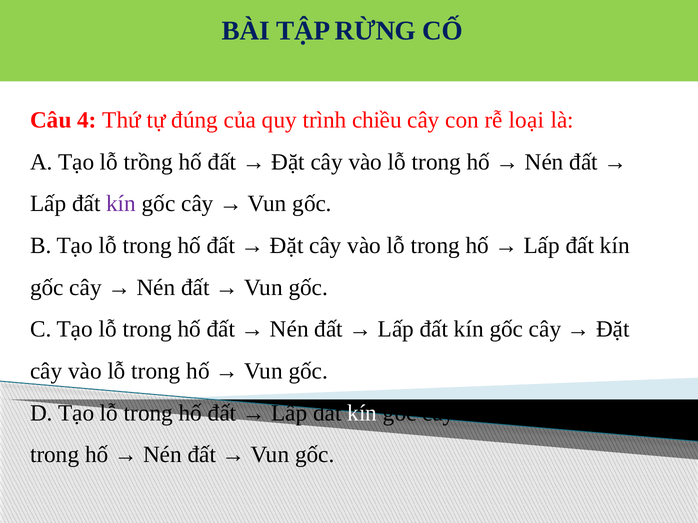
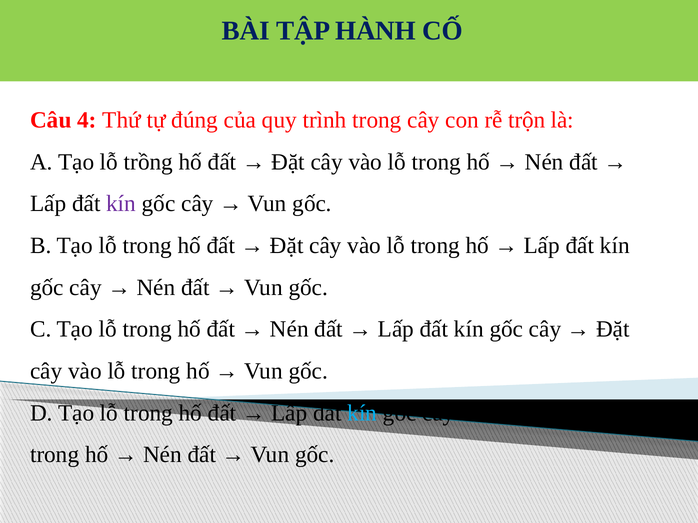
RỪNG: RỪNG -> HÀNH
trình chiều: chiều -> trong
loại: loại -> trộn
kín at (362, 413) colour: white -> light blue
